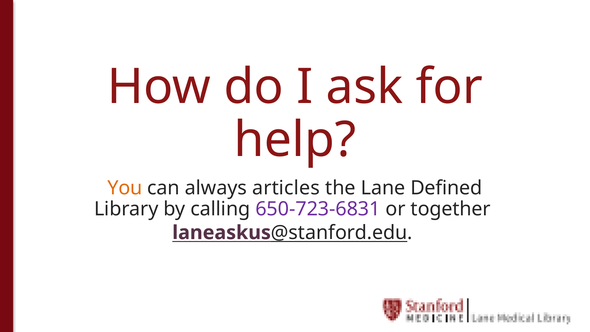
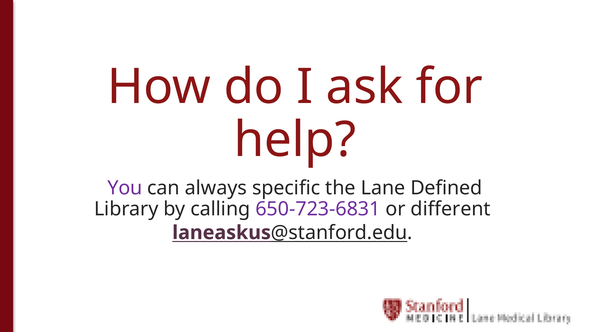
You colour: orange -> purple
articles: articles -> specific
together: together -> different
